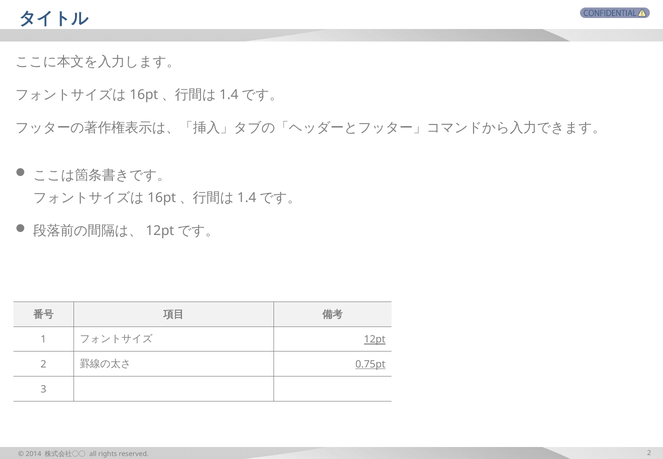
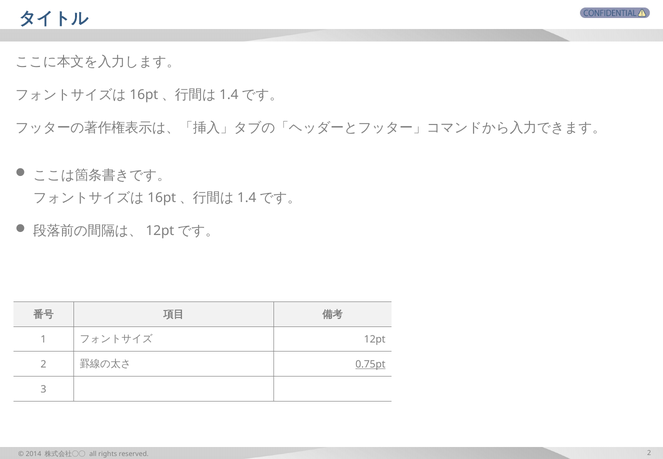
12pt underline: present -> none
